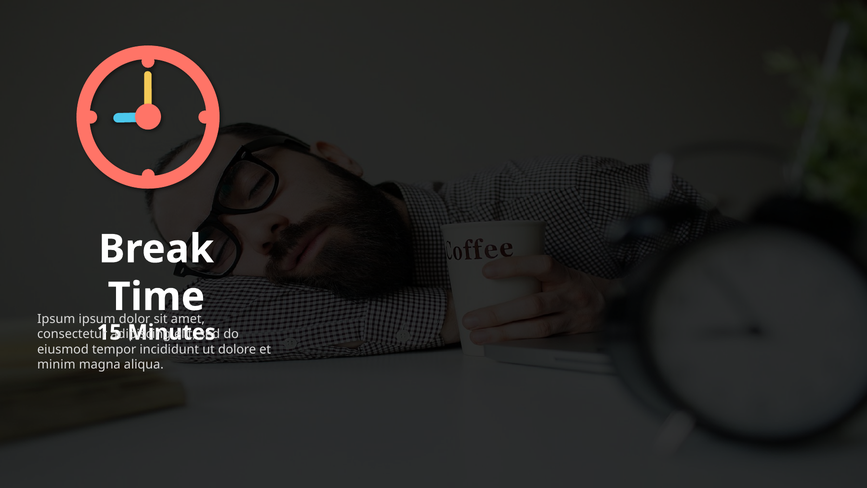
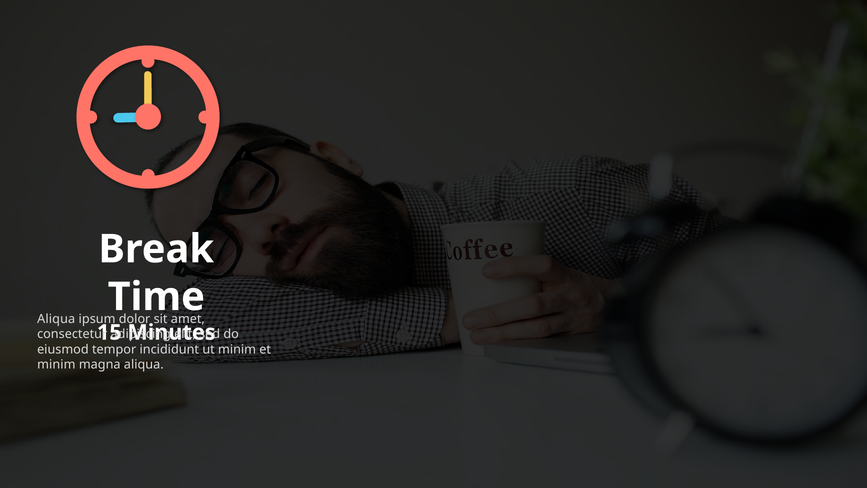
Ipsum at (56, 319): Ipsum -> Aliqua
dolore at (237, 349): dolore -> minim
